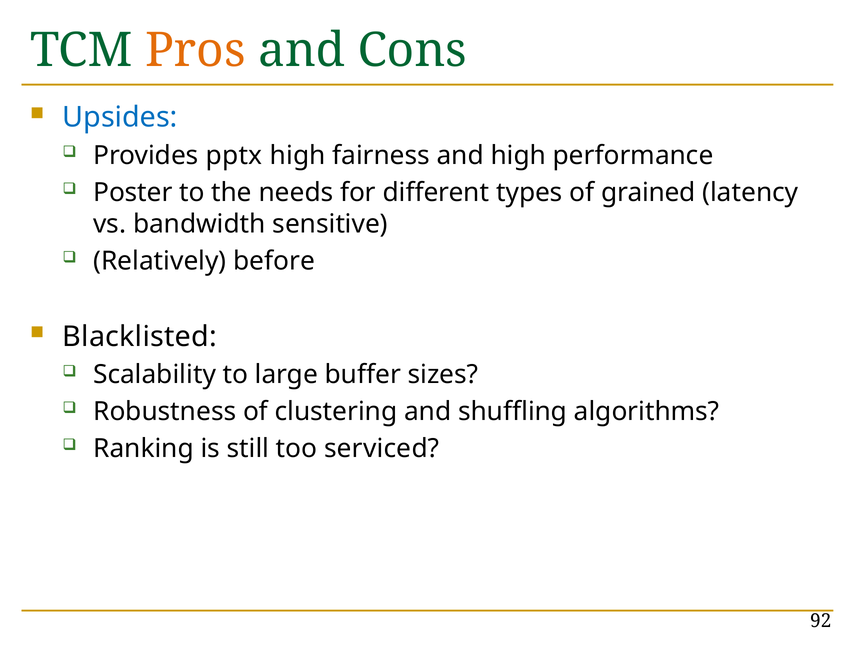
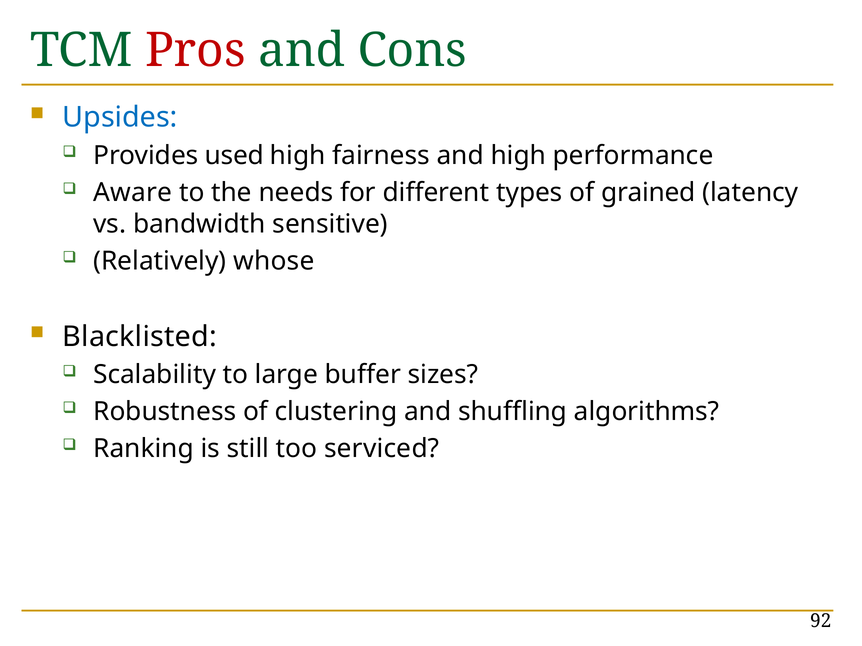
Pros colour: orange -> red
pptx: pptx -> used
Poster: Poster -> Aware
before: before -> whose
